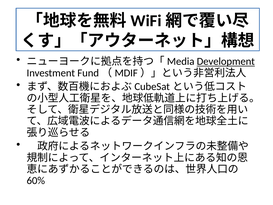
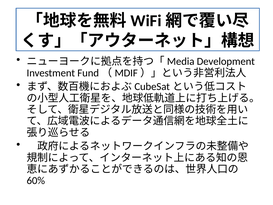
Development underline: present -> none
